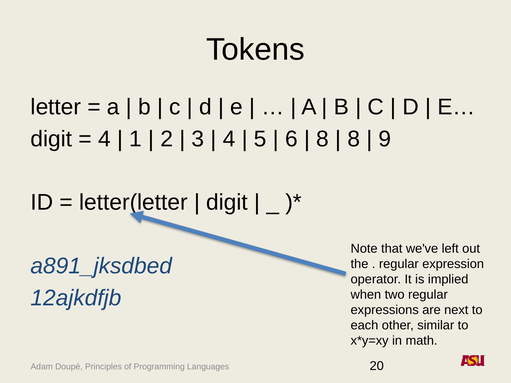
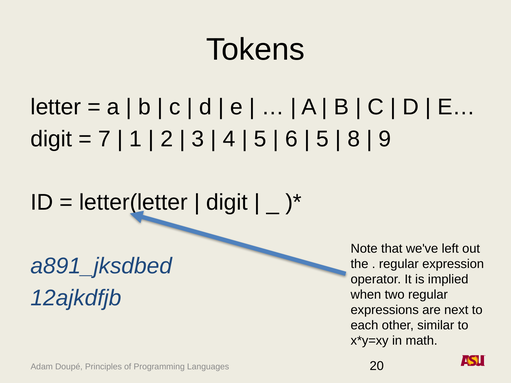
4 at (105, 139): 4 -> 7
8 at (323, 139): 8 -> 5
